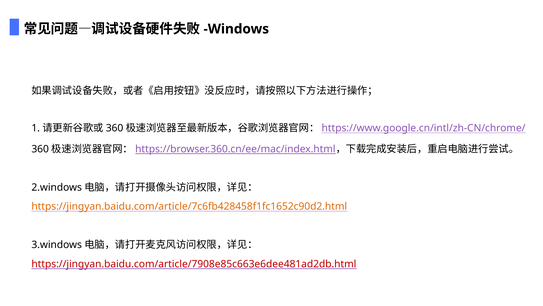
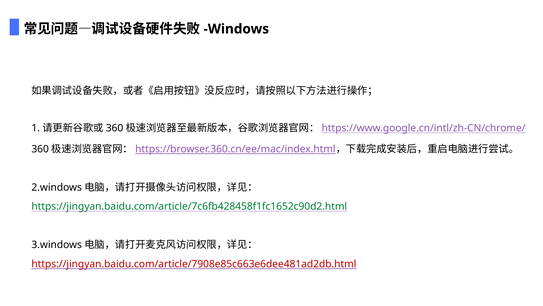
https://jingyan.baidu.com/article/7c6fb428458f1fc1652c90d2.html colour: orange -> green
